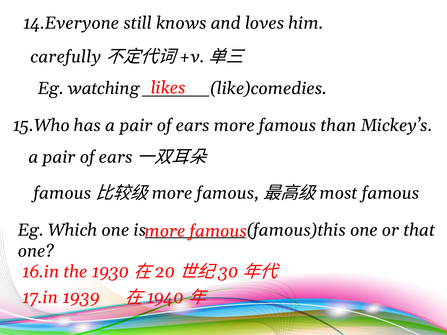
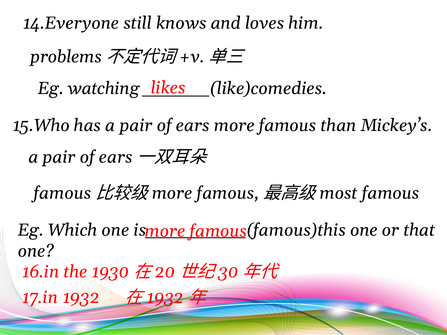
carefully: carefully -> problems
17.in 1939: 1939 -> 1932
1940 at (165, 298): 1940 -> 1932
